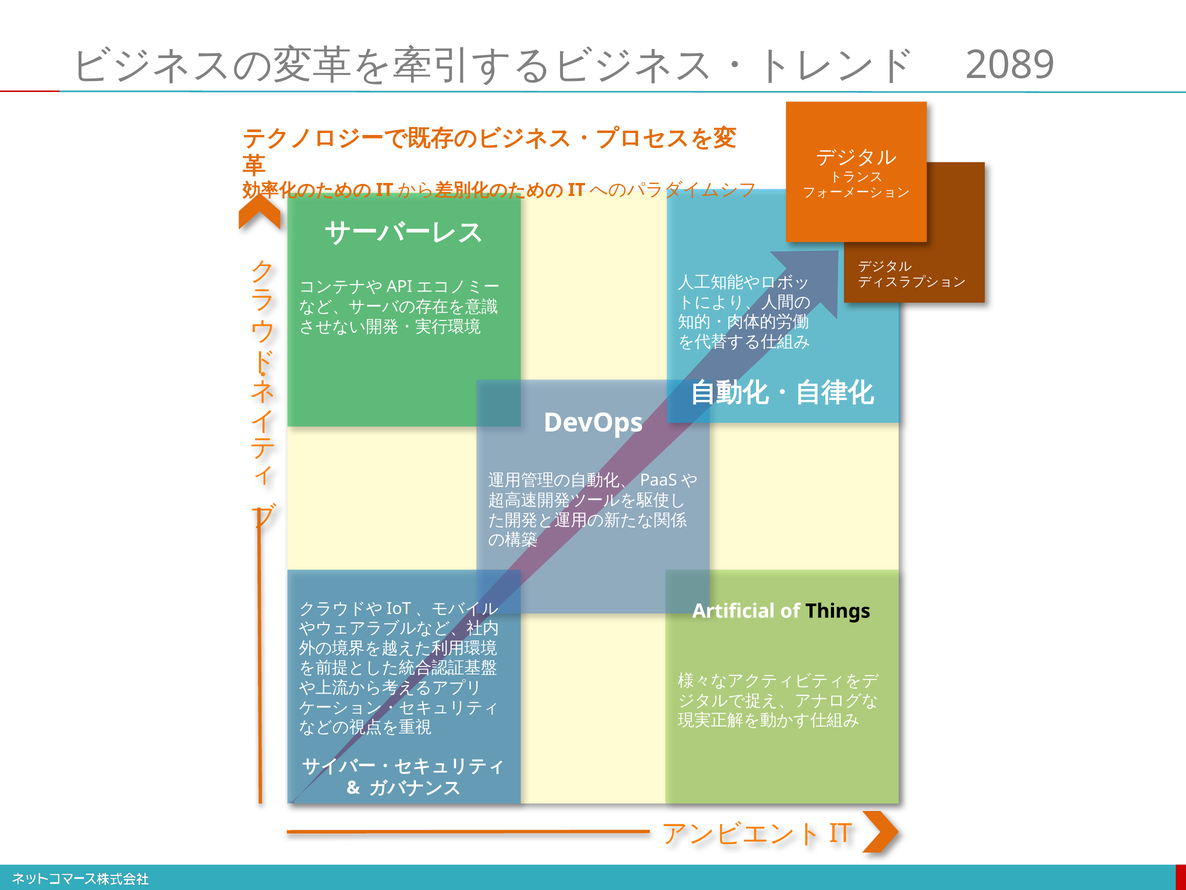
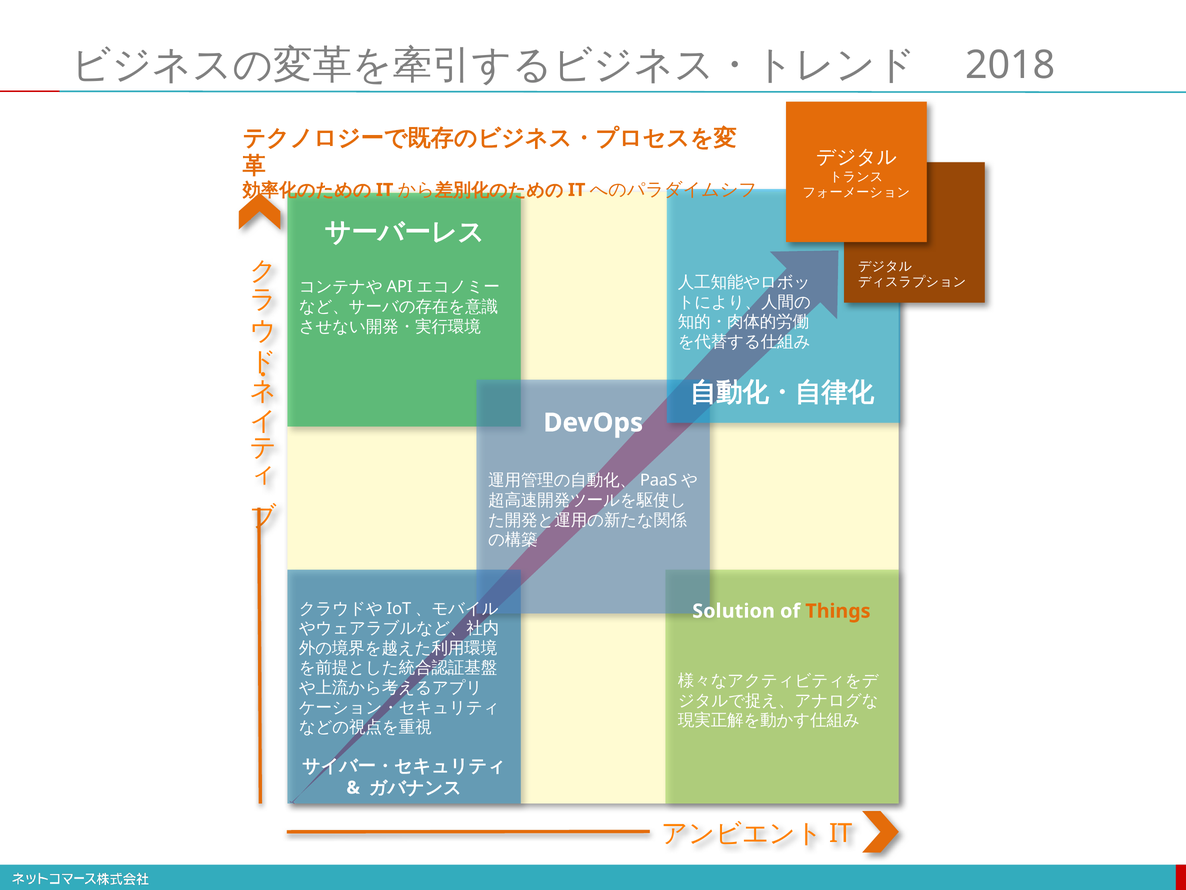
2089: 2089 -> 2018
Artificial: Artificial -> Solution
Things colour: black -> orange
